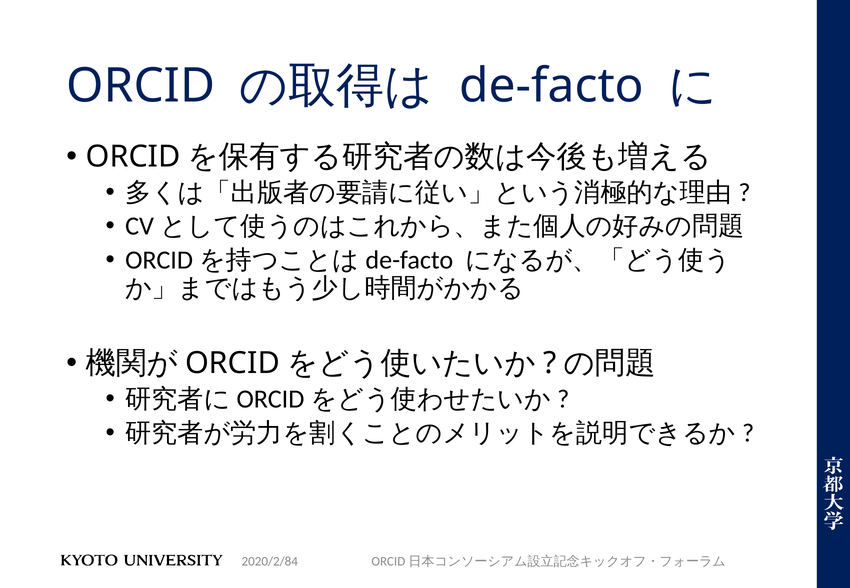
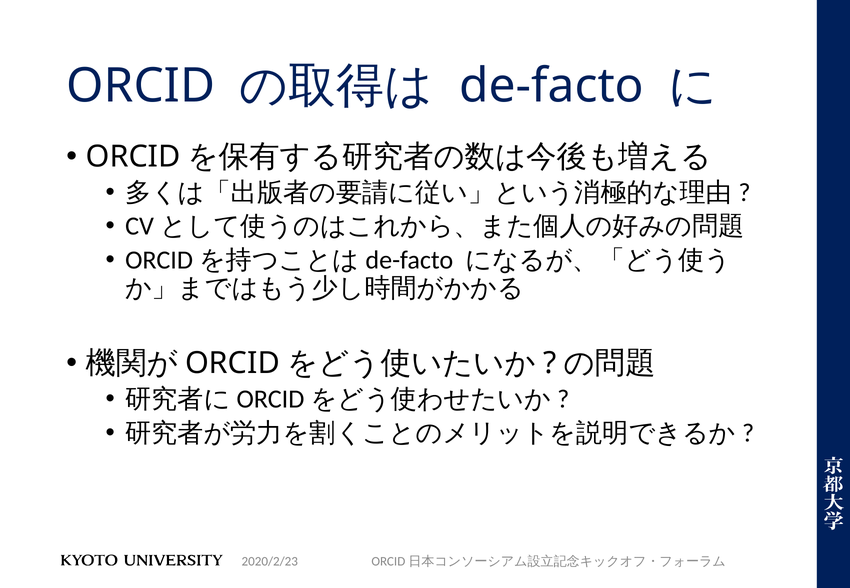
2020/2/84: 2020/2/84 -> 2020/2/23
